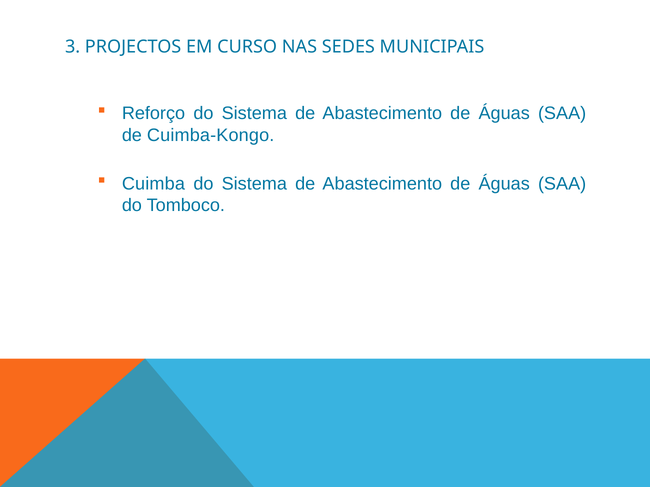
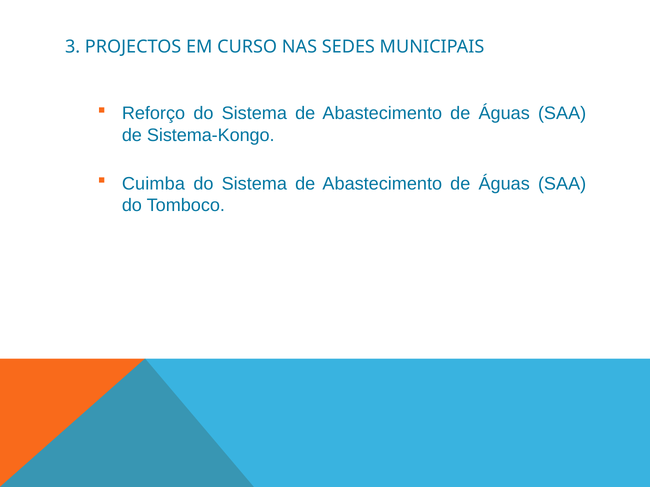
Cuimba-Kongo: Cuimba-Kongo -> Sistema-Kongo
